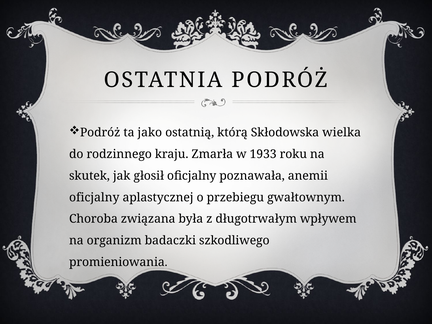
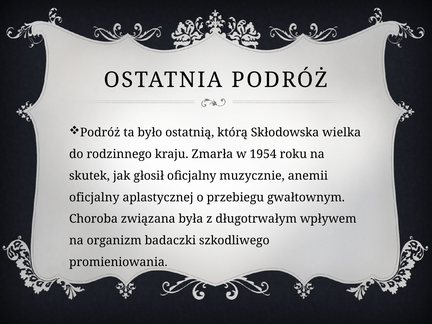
jako: jako -> było
1933: 1933 -> 1954
poznawała: poznawała -> muzycznie
